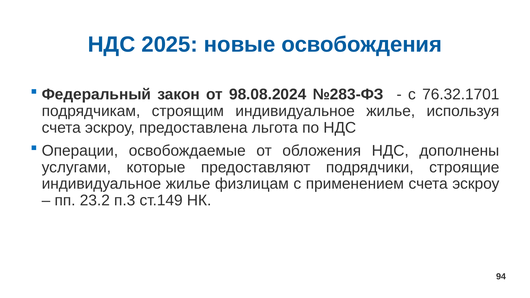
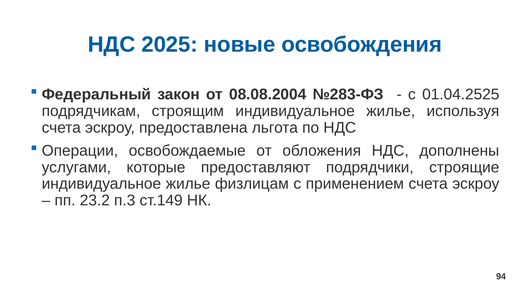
98.08.2024: 98.08.2024 -> 08.08.2004
76.32.1701: 76.32.1701 -> 01.04.2525
